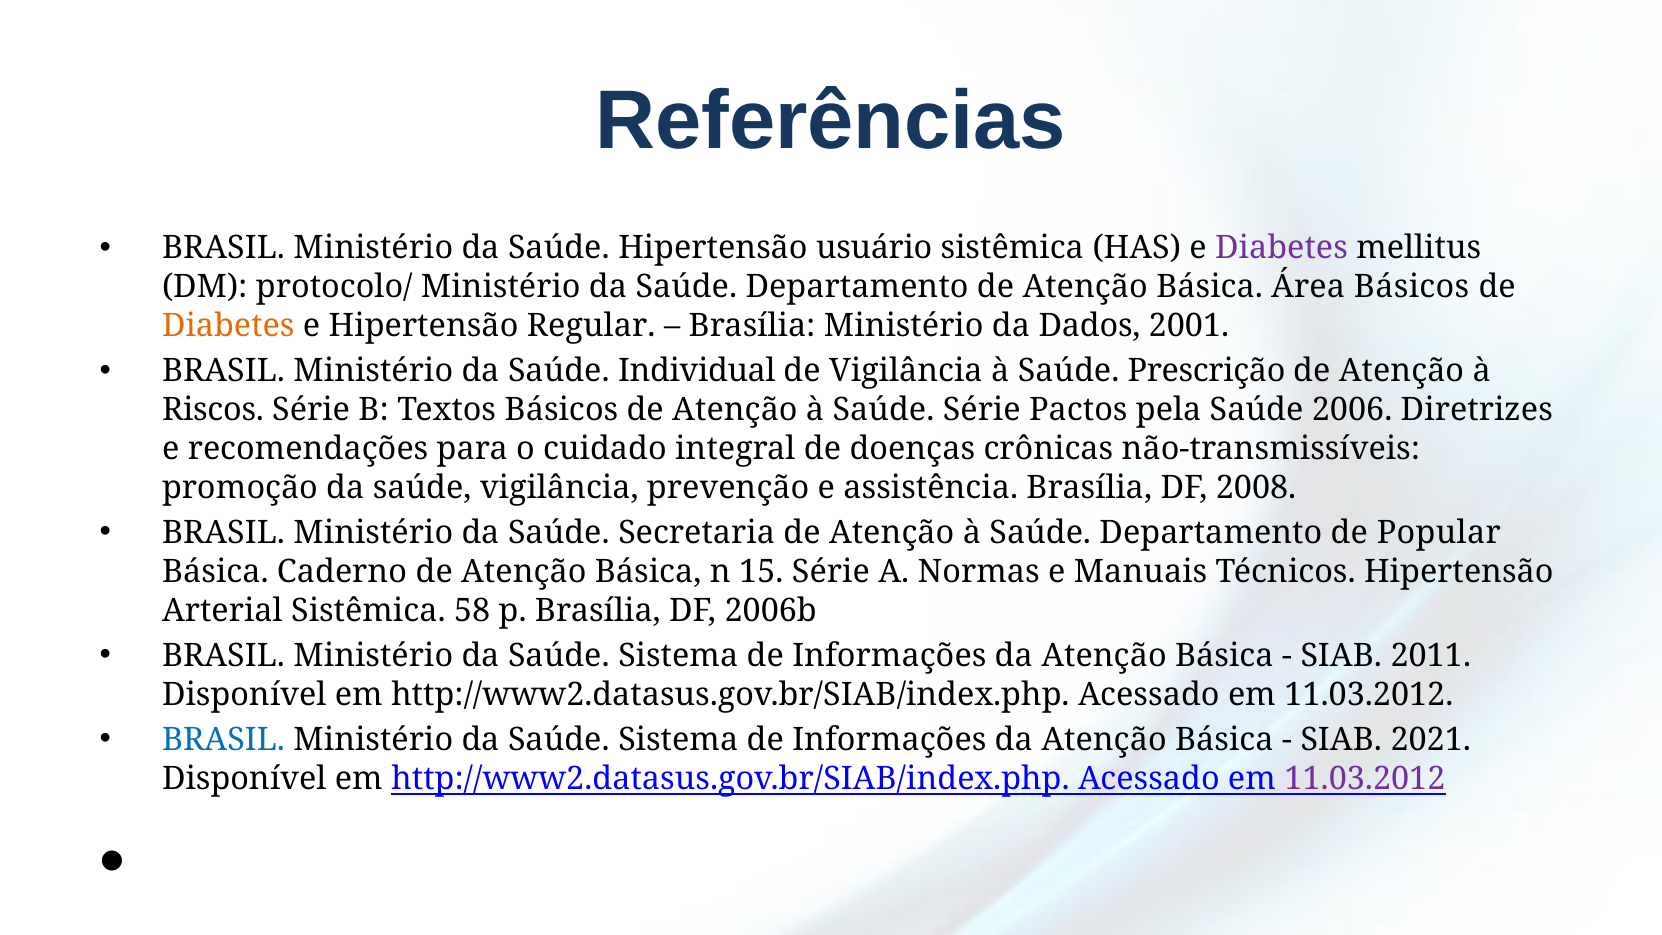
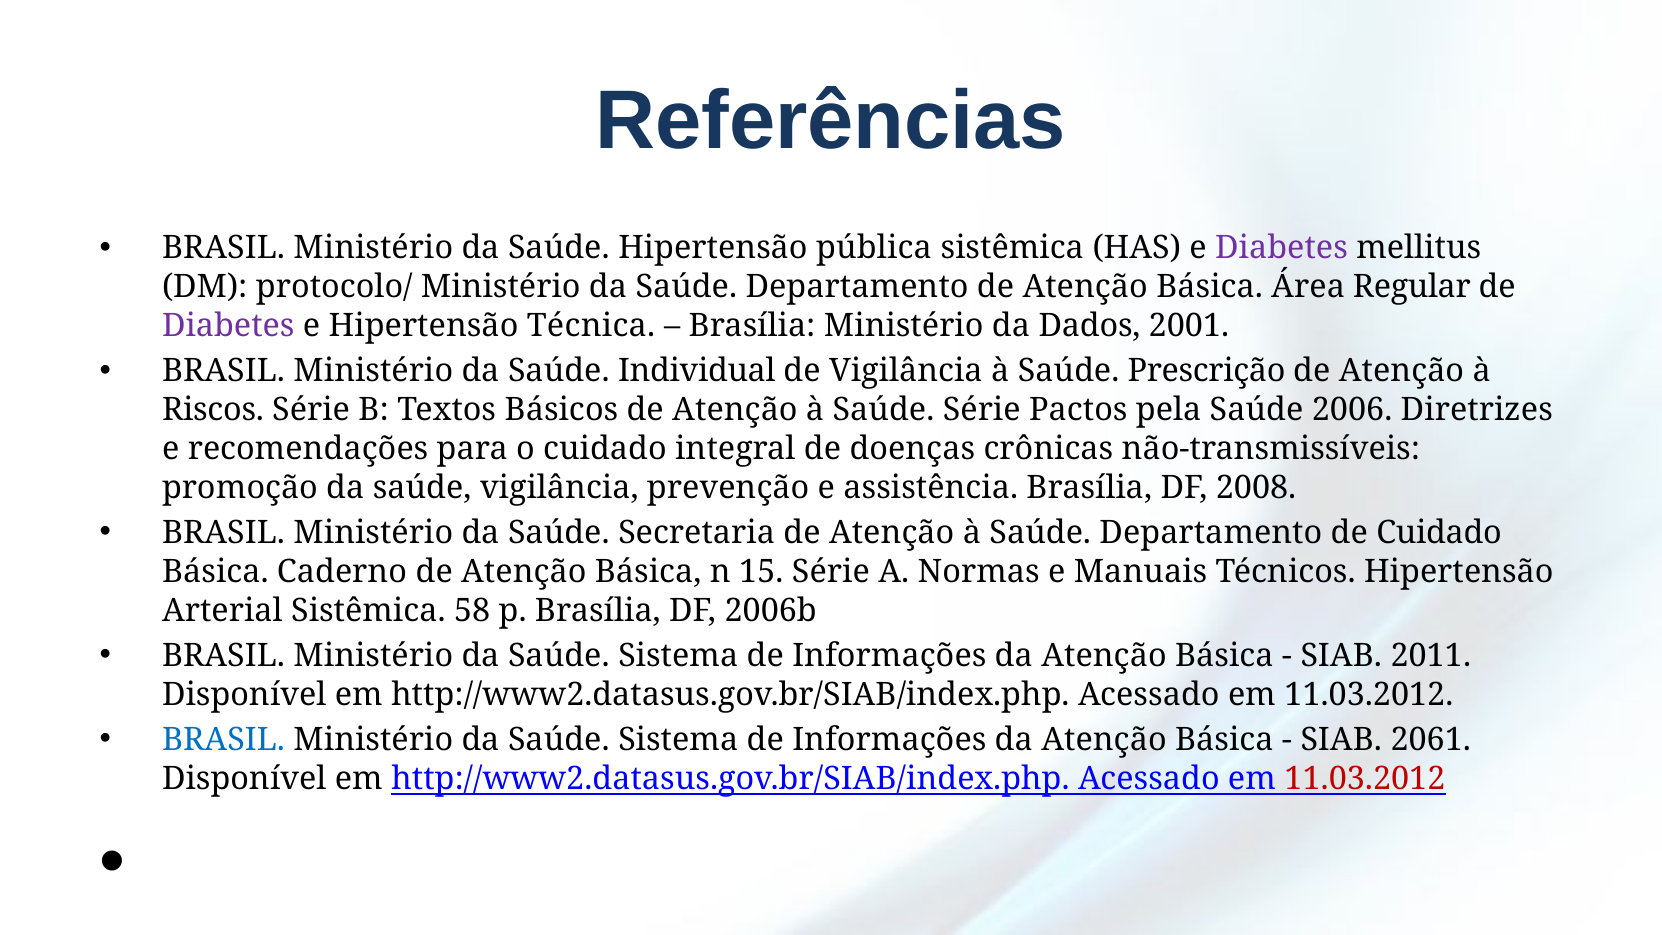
usuário: usuário -> pública
Área Básicos: Básicos -> Regular
Diabetes at (228, 326) colour: orange -> purple
Regular: Regular -> Técnica
de Popular: Popular -> Cuidado
2021: 2021 -> 2061
11.03.2012 at (1365, 778) colour: purple -> red
